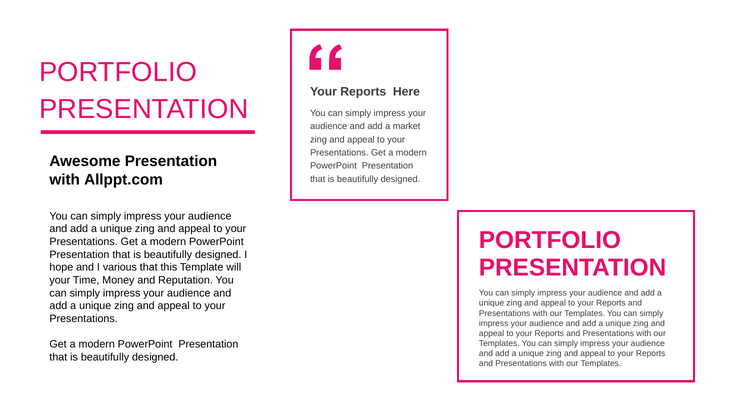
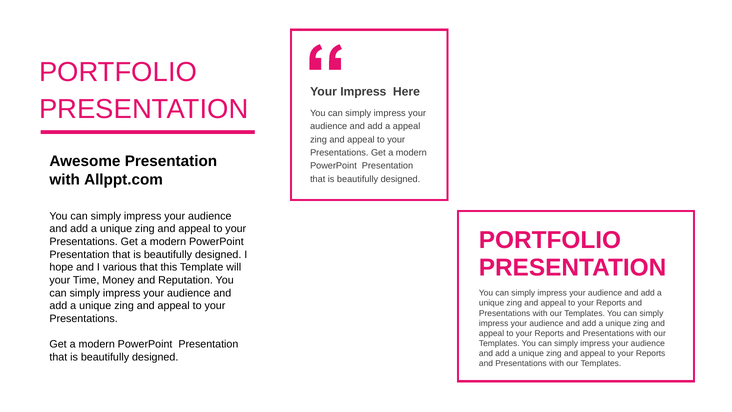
Reports at (363, 92): Reports -> Impress
a market: market -> appeal
